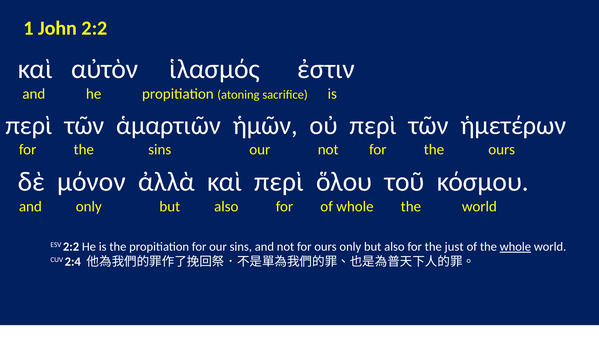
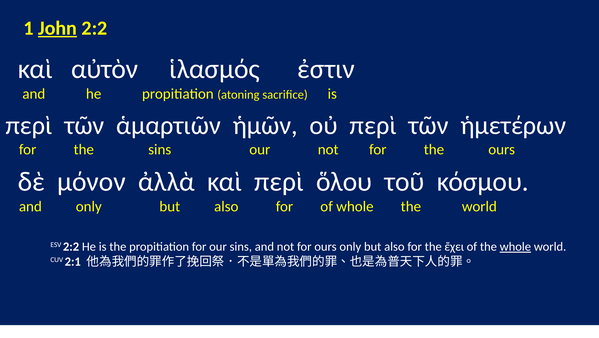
John underline: none -> present
just: just -> ἔχει
2:4: 2:4 -> 2:1
